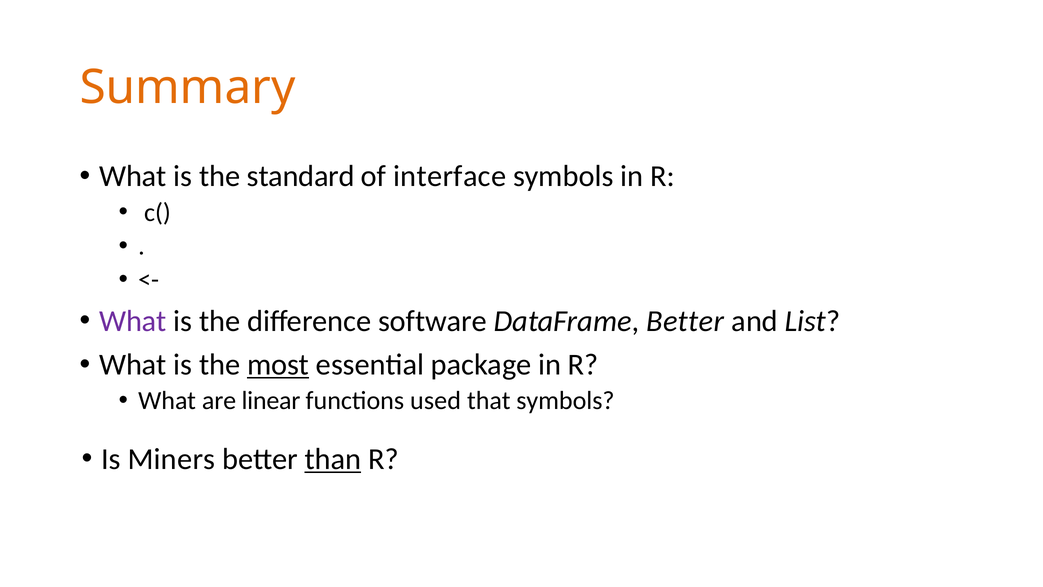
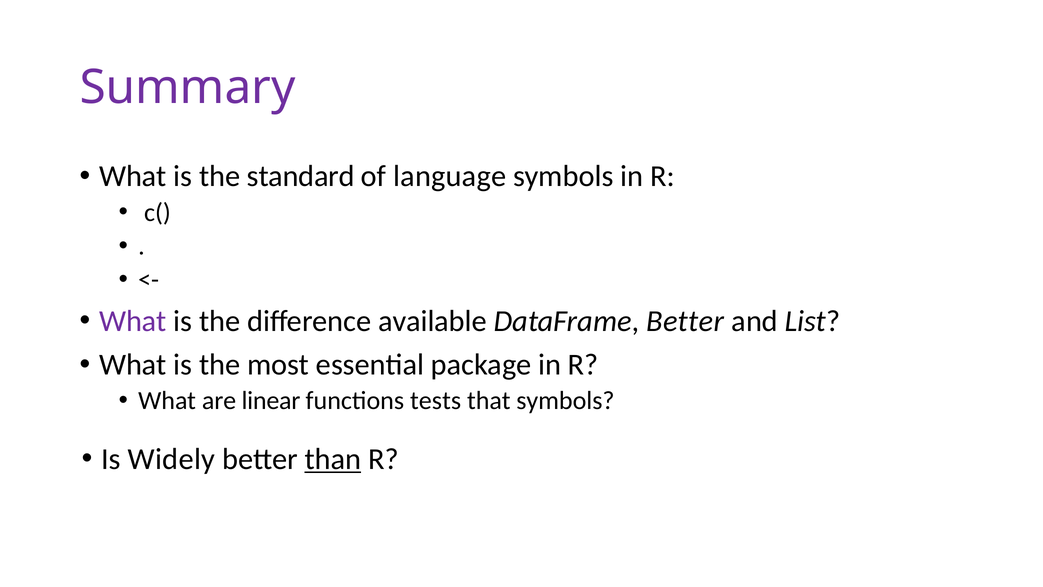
Summary colour: orange -> purple
interface: interface -> language
software: software -> available
most underline: present -> none
used: used -> tests
Miners: Miners -> Widely
